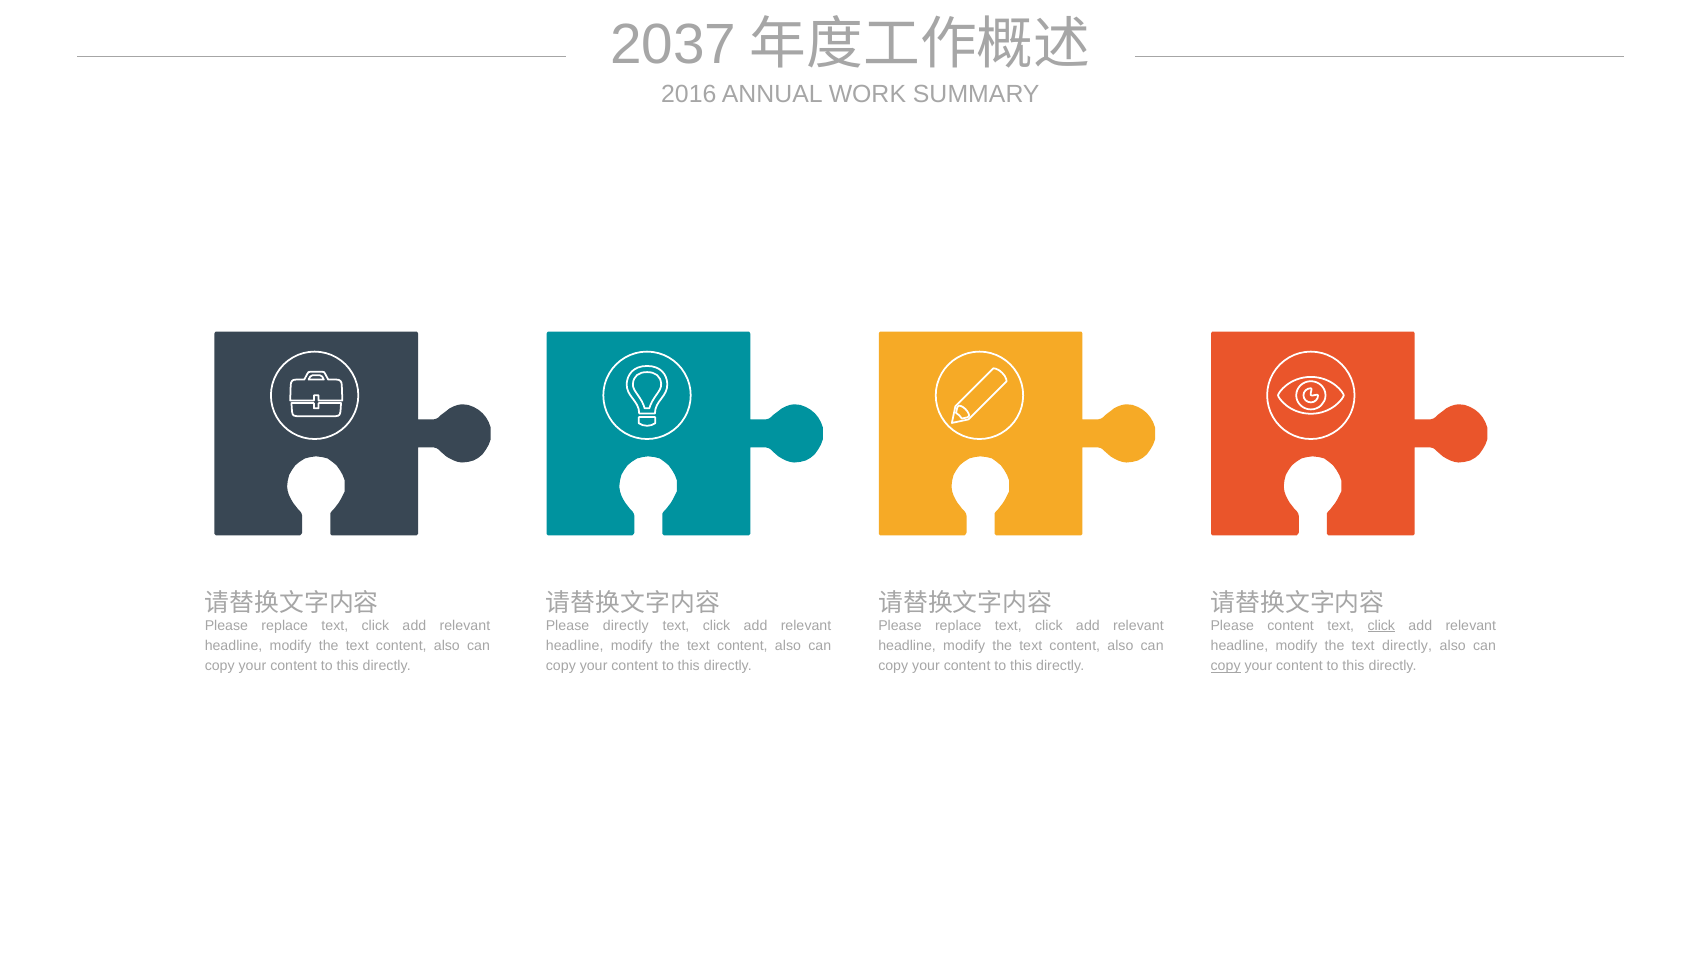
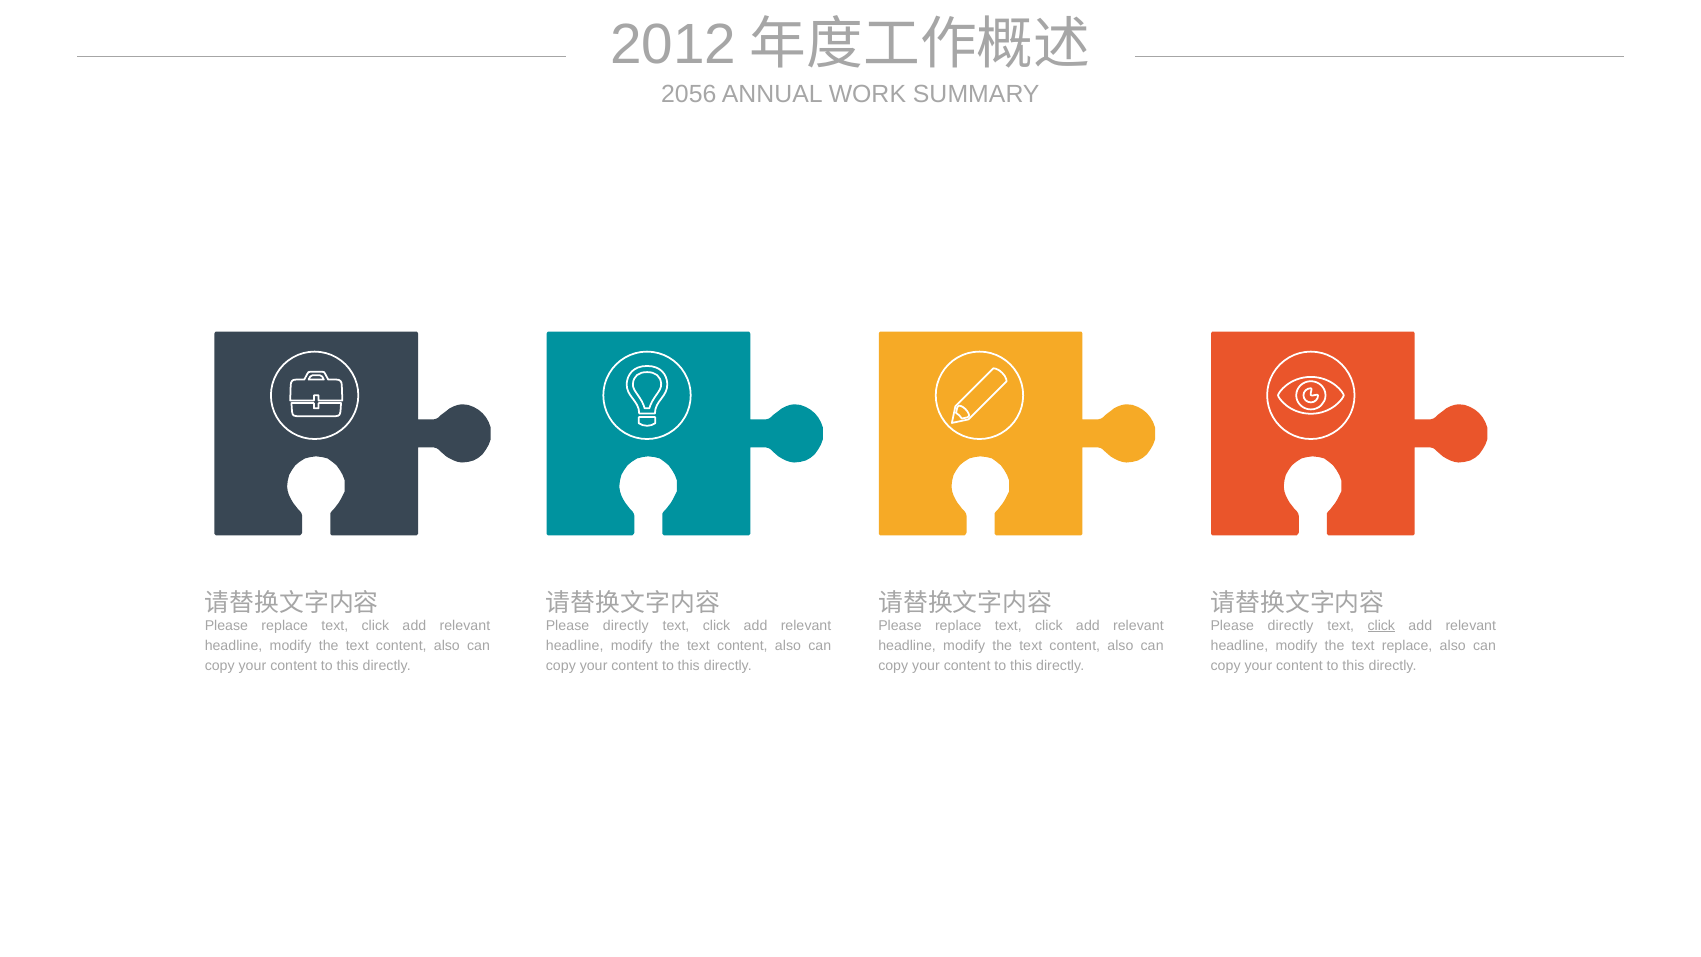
2037: 2037 -> 2012
2016: 2016 -> 2056
content at (1291, 625): content -> directly
text directly: directly -> replace
copy at (1226, 666) underline: present -> none
